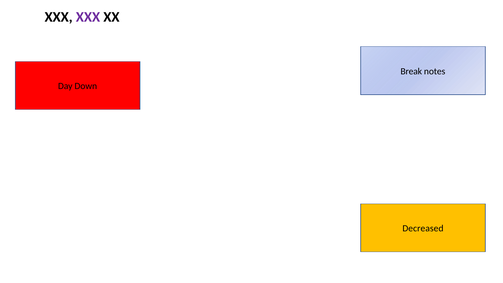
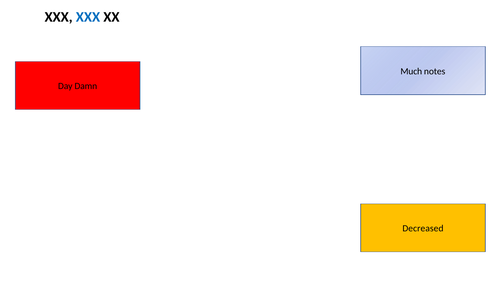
XXX at (88, 17) colour: purple -> blue
Break: Break -> Much
Down: Down -> Damn
